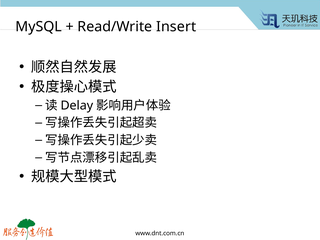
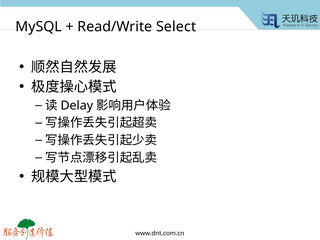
Insert: Insert -> Select
